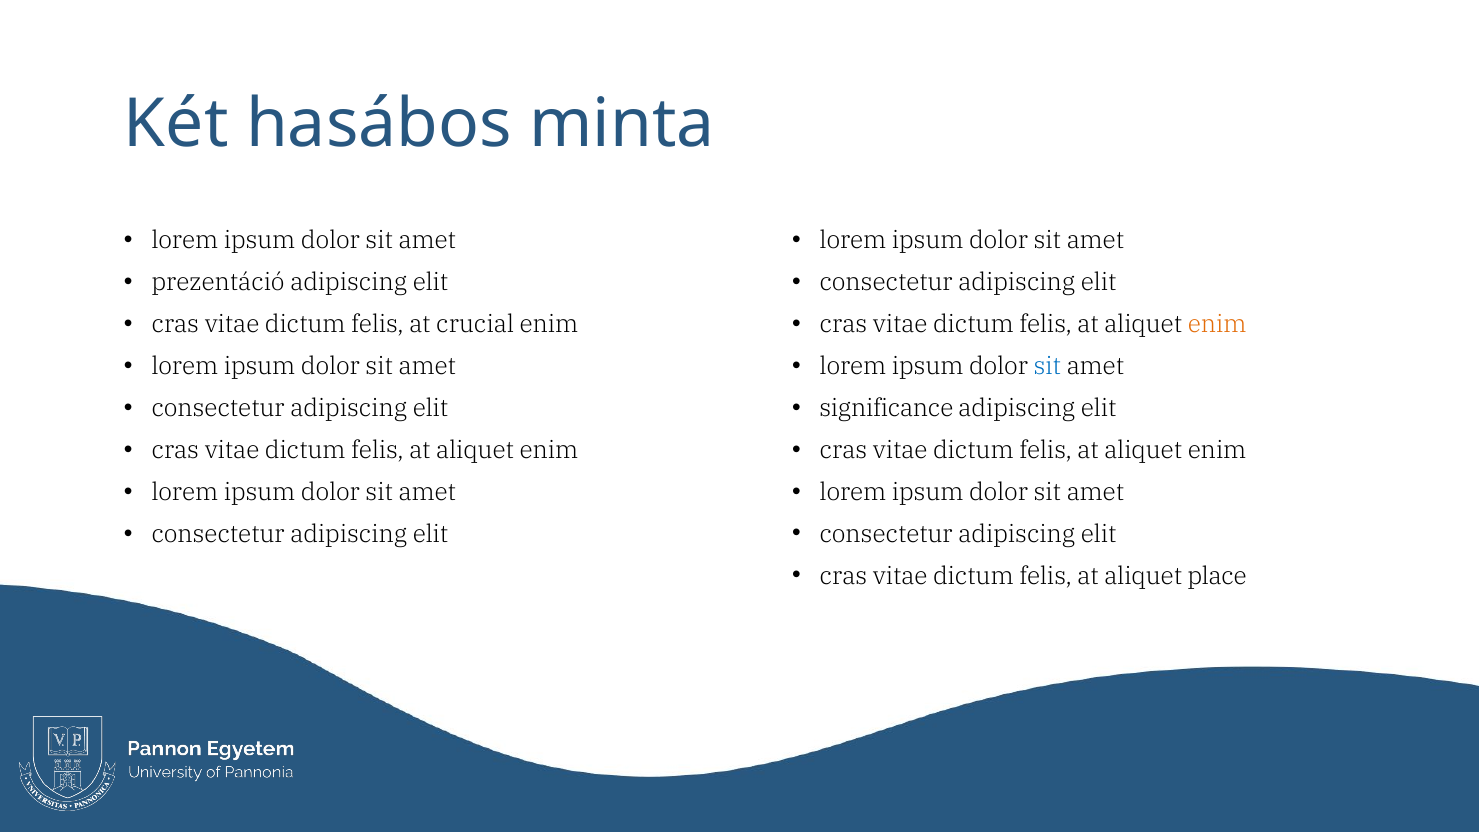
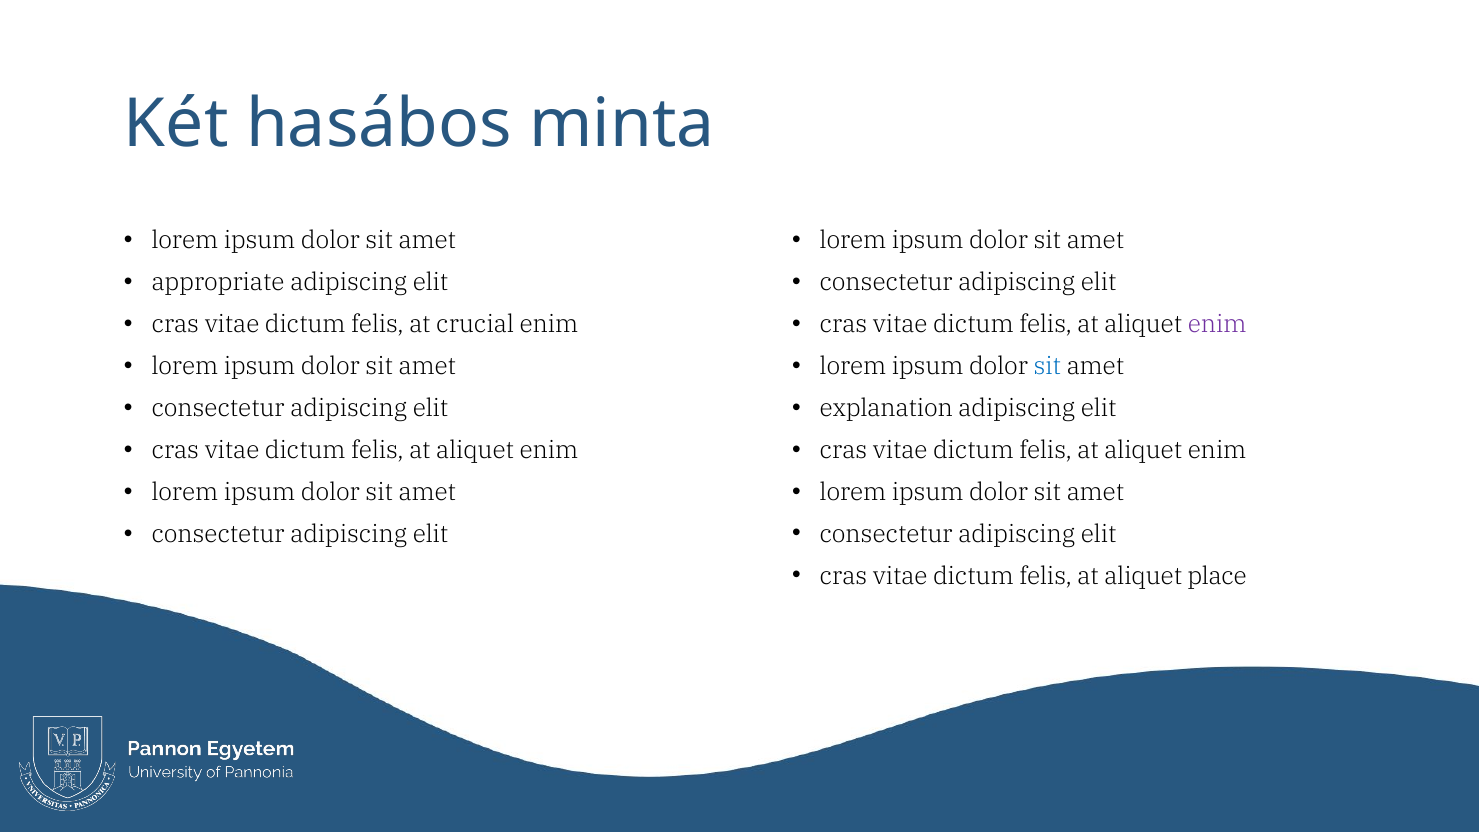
prezentáció: prezentáció -> appropriate
enim at (1217, 324) colour: orange -> purple
significance: significance -> explanation
